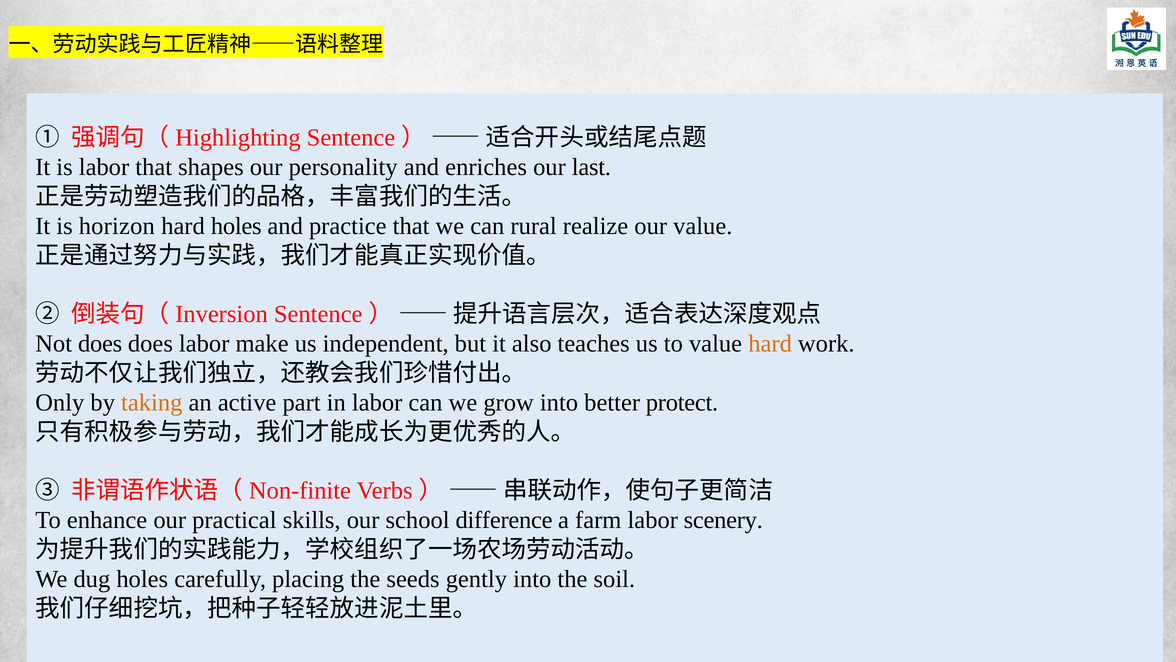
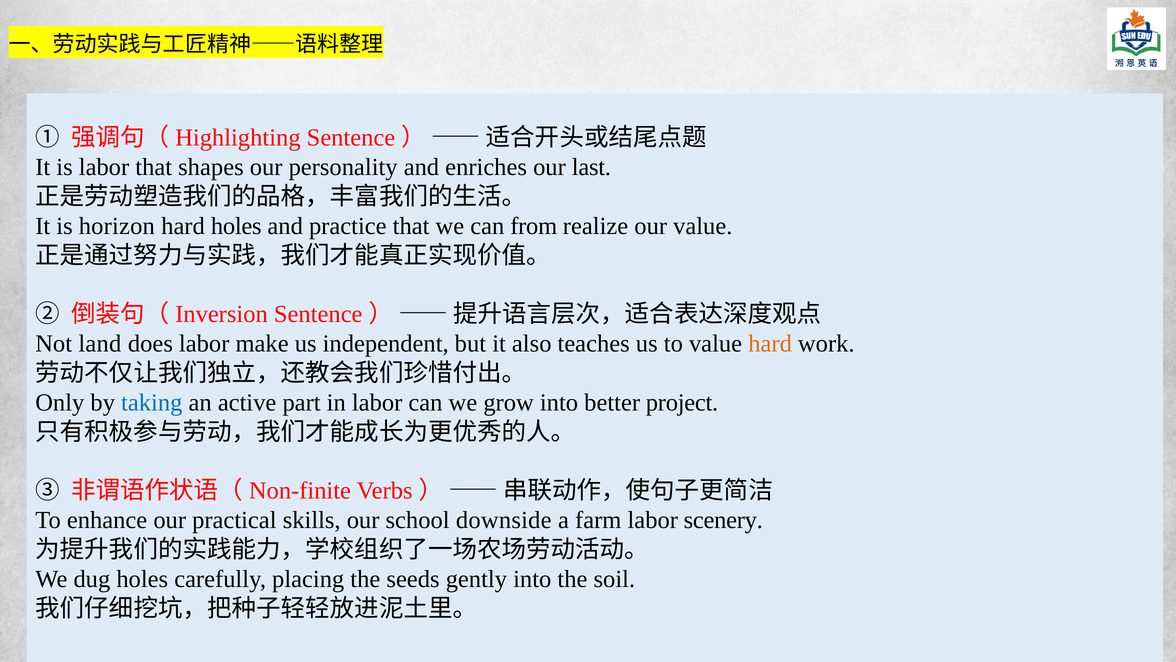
rural: rural -> from
Not does: does -> land
taking colour: orange -> blue
protect: protect -> project
difference: difference -> downside
